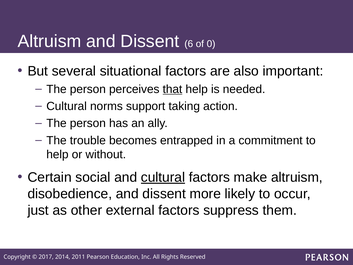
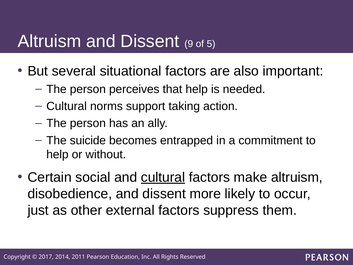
6: 6 -> 9
0: 0 -> 5
that underline: present -> none
trouble: trouble -> suicide
